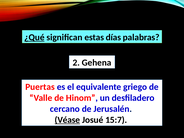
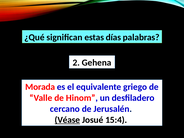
¿Qué underline: present -> none
Puertas: Puertas -> Morada
15:7: 15:7 -> 15:4
